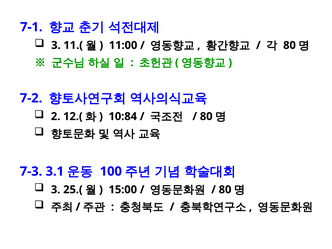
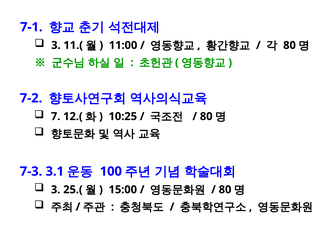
2: 2 -> 7
10:84: 10:84 -> 10:25
